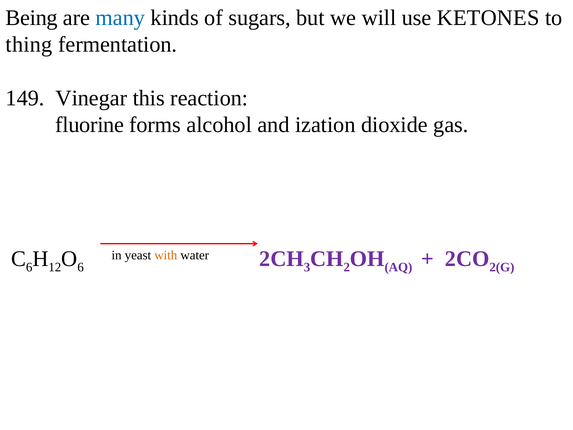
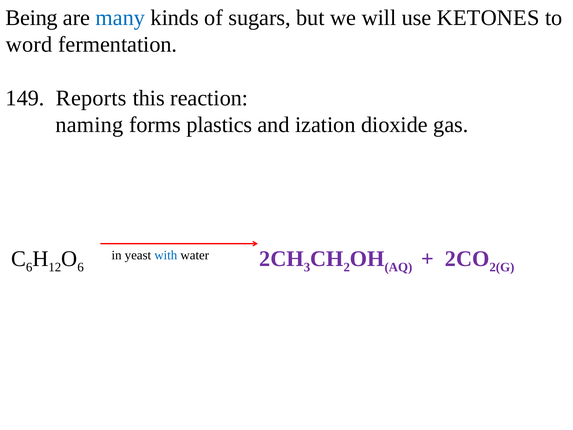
thing: thing -> word
Vinegar: Vinegar -> Reports
fluorine: fluorine -> naming
alcohol: alcohol -> plastics
with colour: orange -> blue
